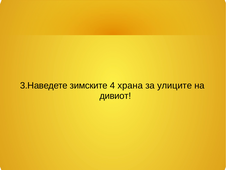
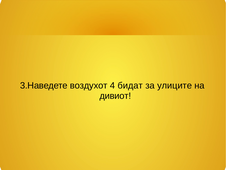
зимските: зимските -> воздухот
храна: храна -> бидат
